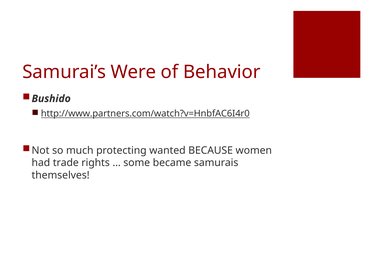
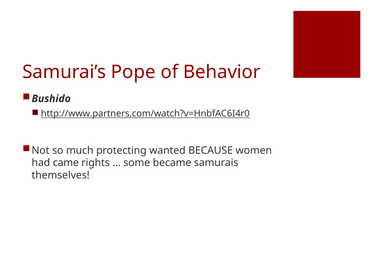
Were: Were -> Pope
trade: trade -> came
